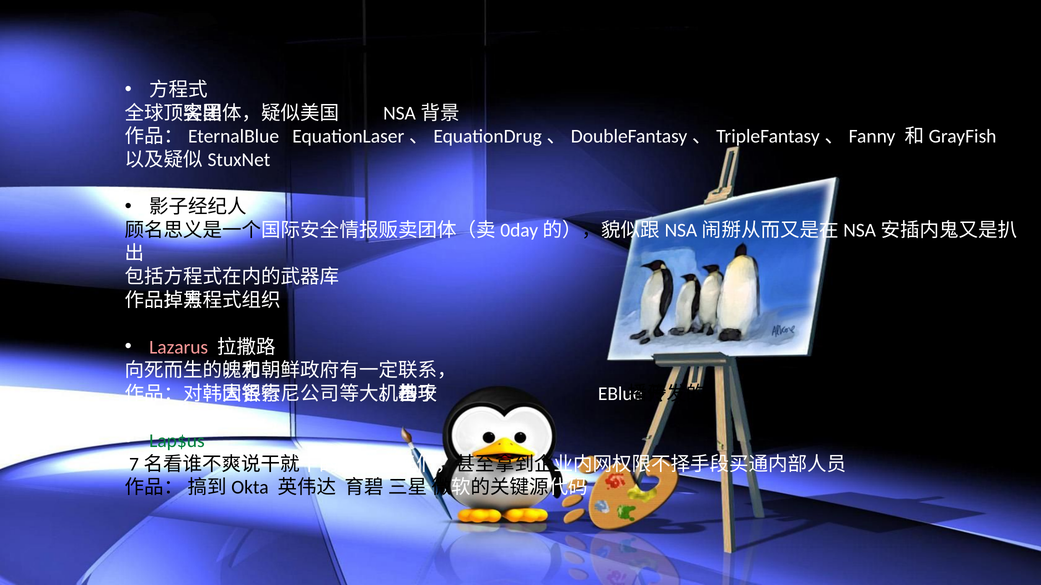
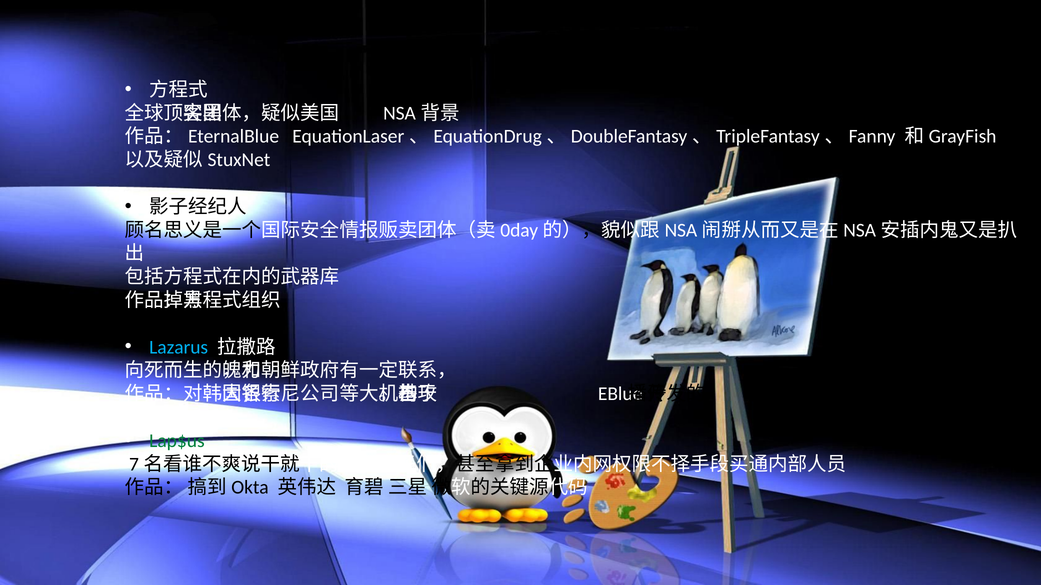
Lazarus colour: pink -> light blue
